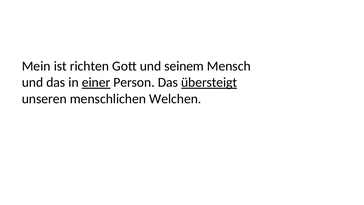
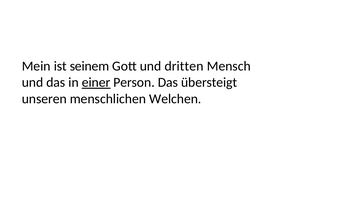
richten: richten -> seinem
seinem: seinem -> dritten
übersteigt underline: present -> none
